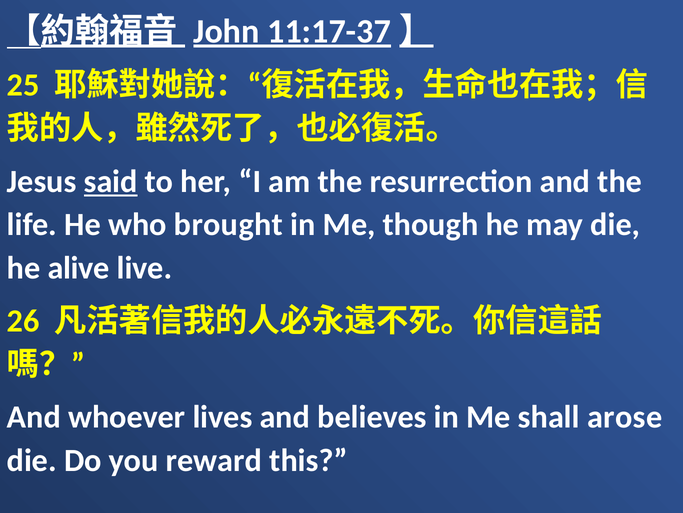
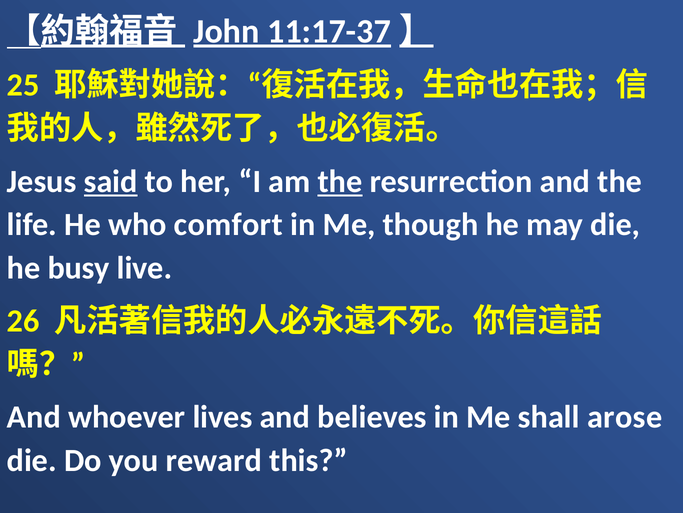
the at (340, 181) underline: none -> present
brought: brought -> comfort
alive: alive -> busy
